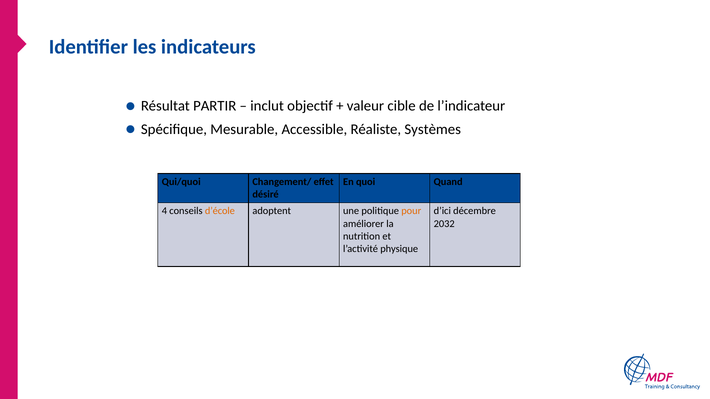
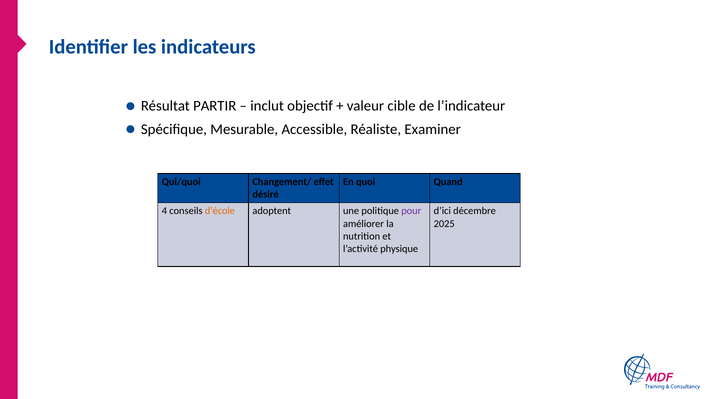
Systèmes: Systèmes -> Examiner
pour colour: orange -> purple
2032: 2032 -> 2025
